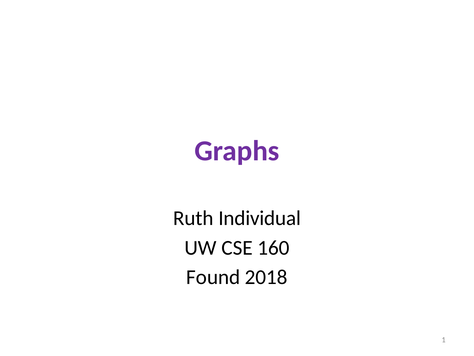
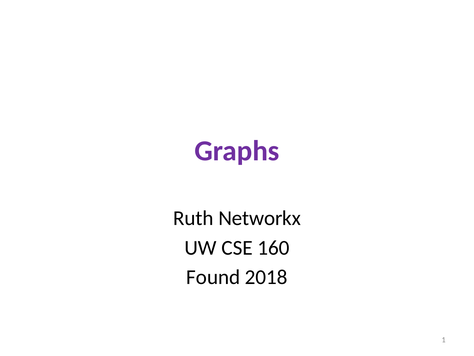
Individual: Individual -> Networkx
